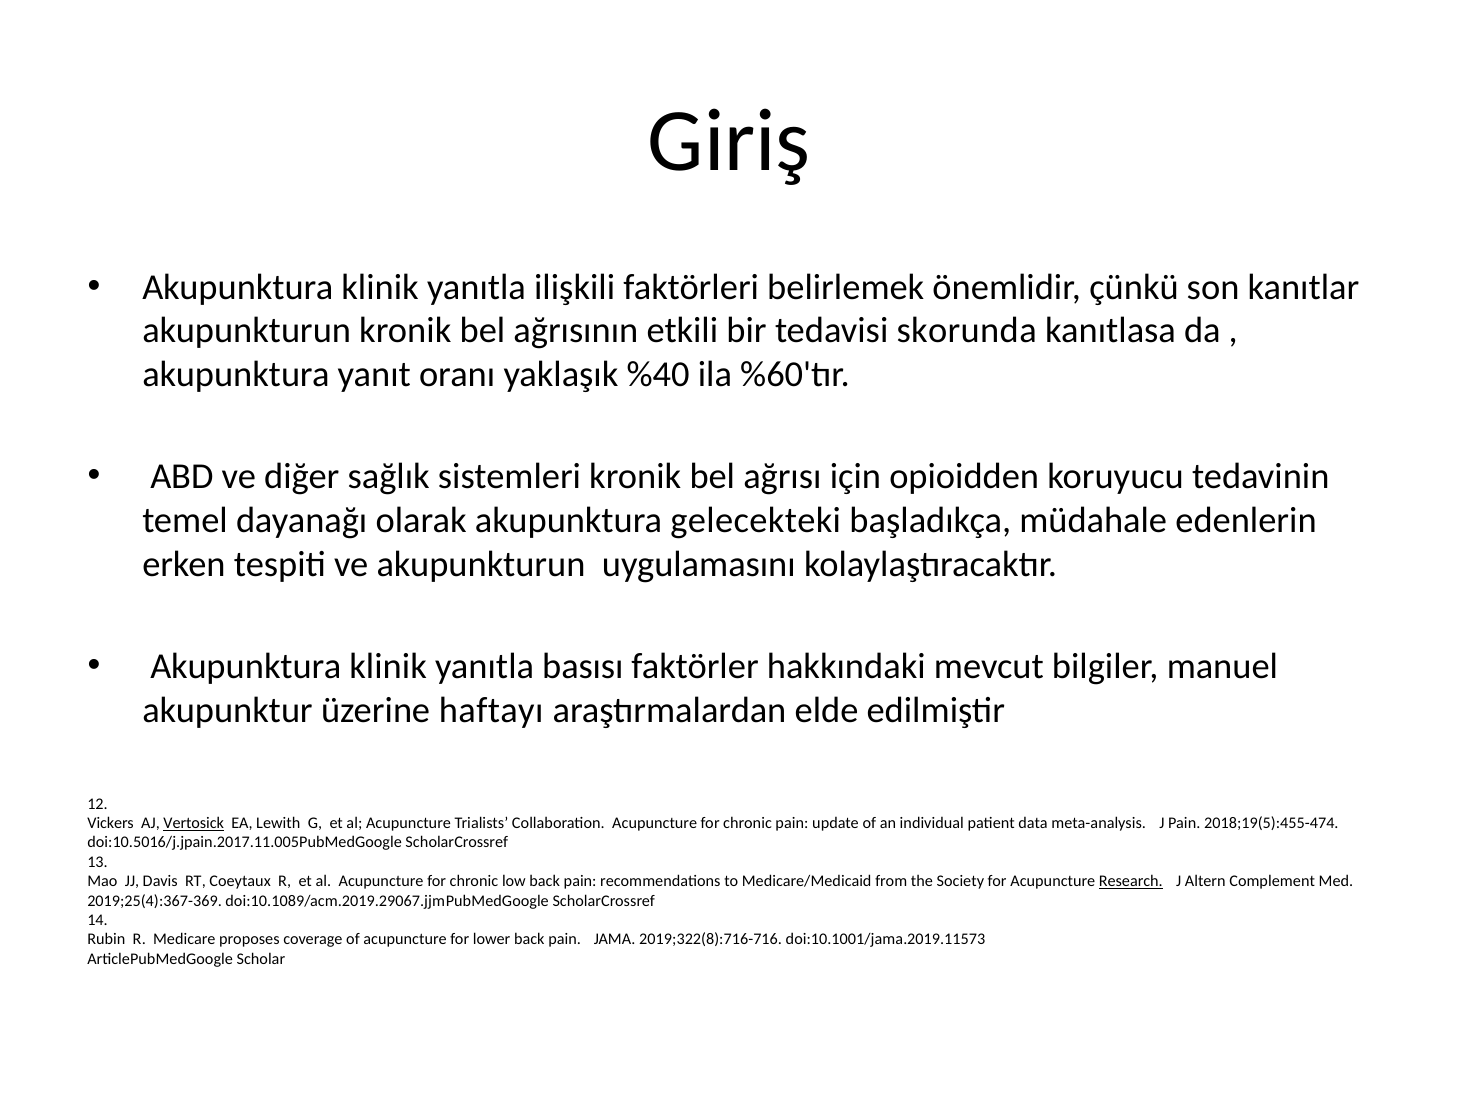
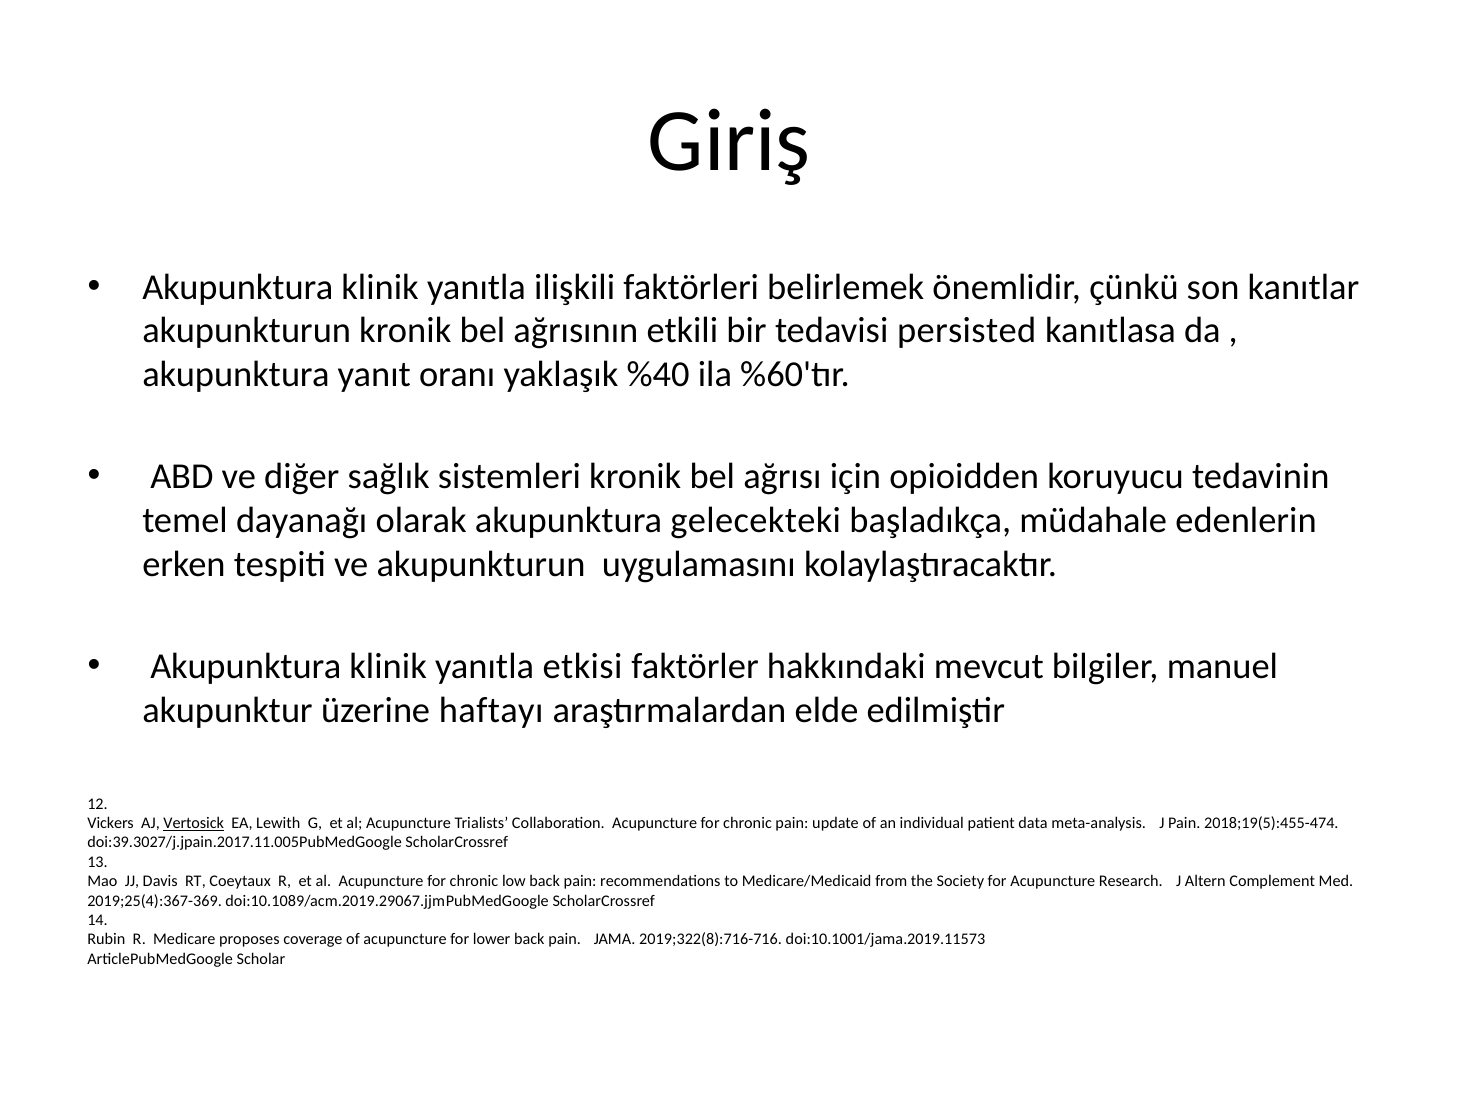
skorunda: skorunda -> persisted
basısı: basısı -> etkisi
doi:10.5016/j.jpain.2017.11.005PubMedGoogle: doi:10.5016/j.jpain.2017.11.005PubMedGoogle -> doi:39.3027/j.jpain.2017.11.005PubMedGoogle
Research underline: present -> none
